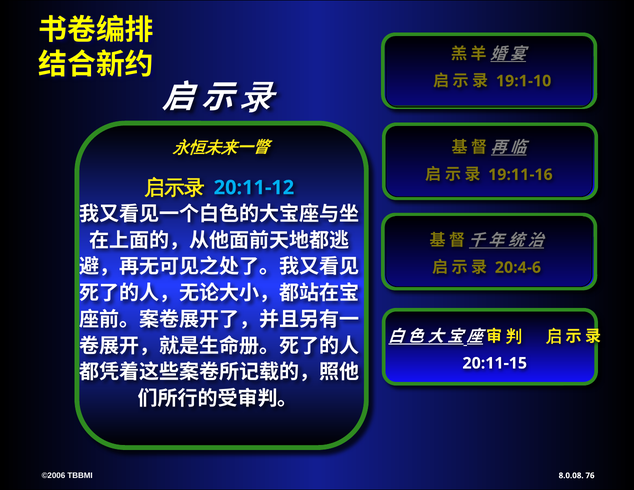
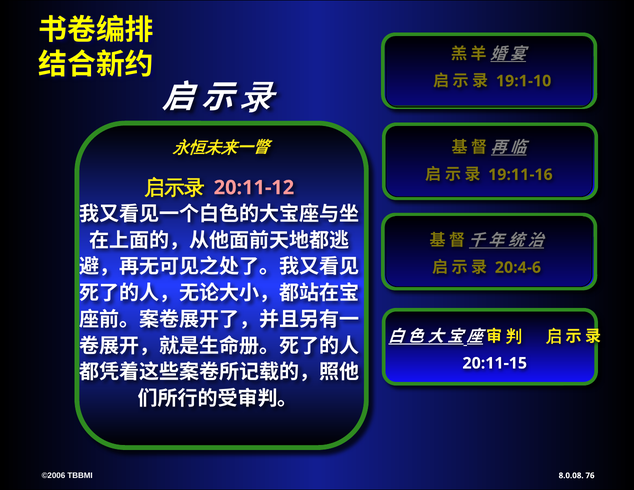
20:11-12 colour: light blue -> pink
